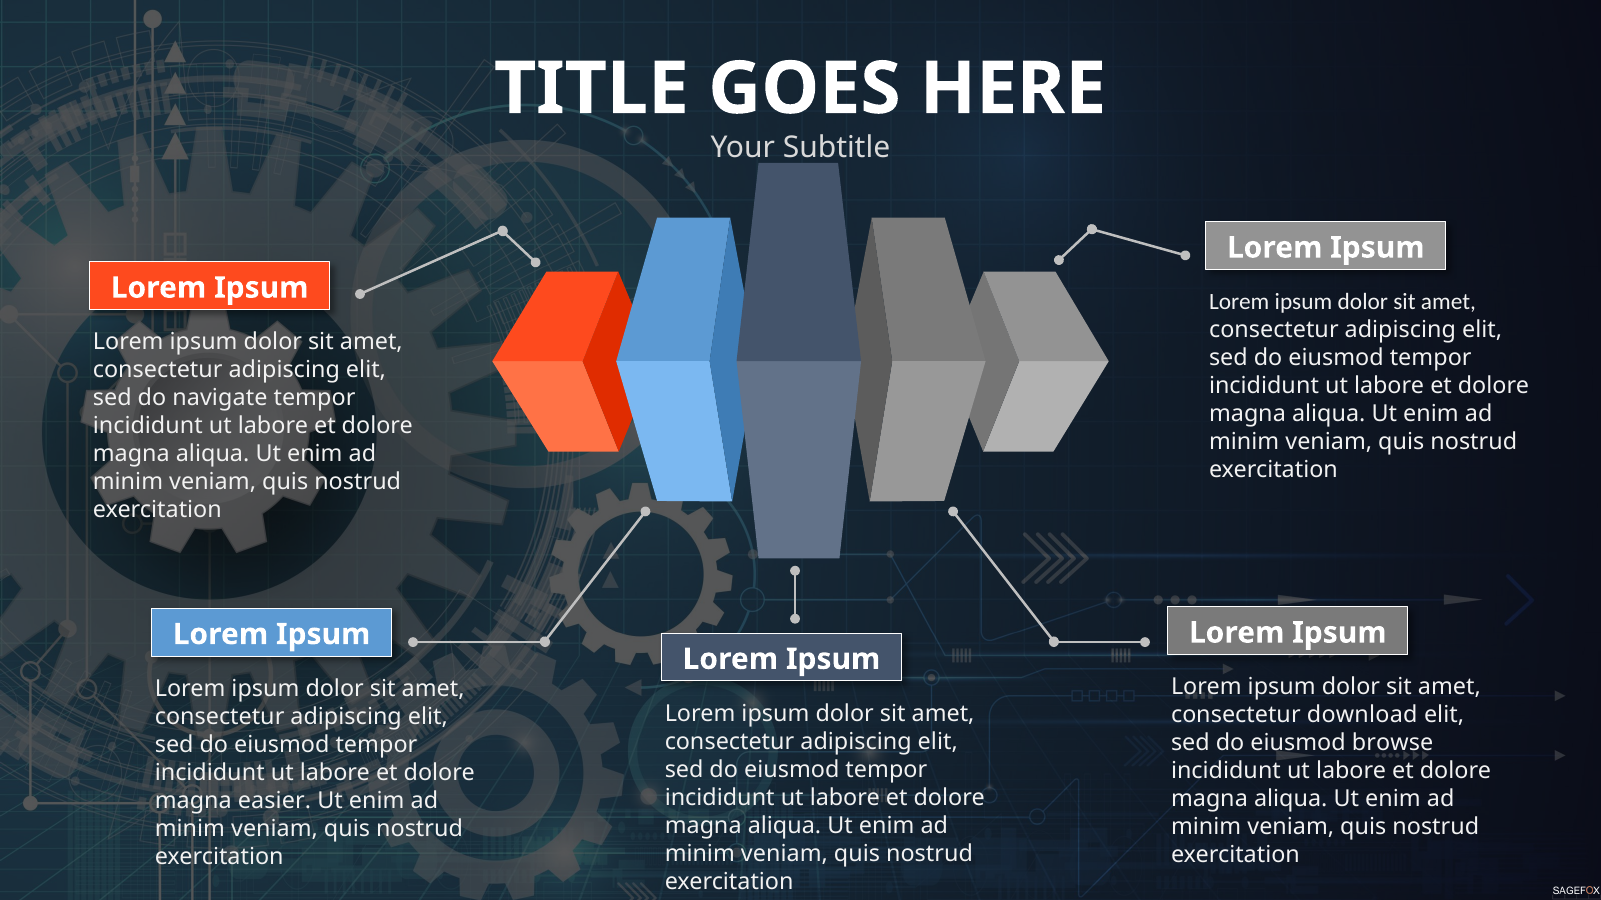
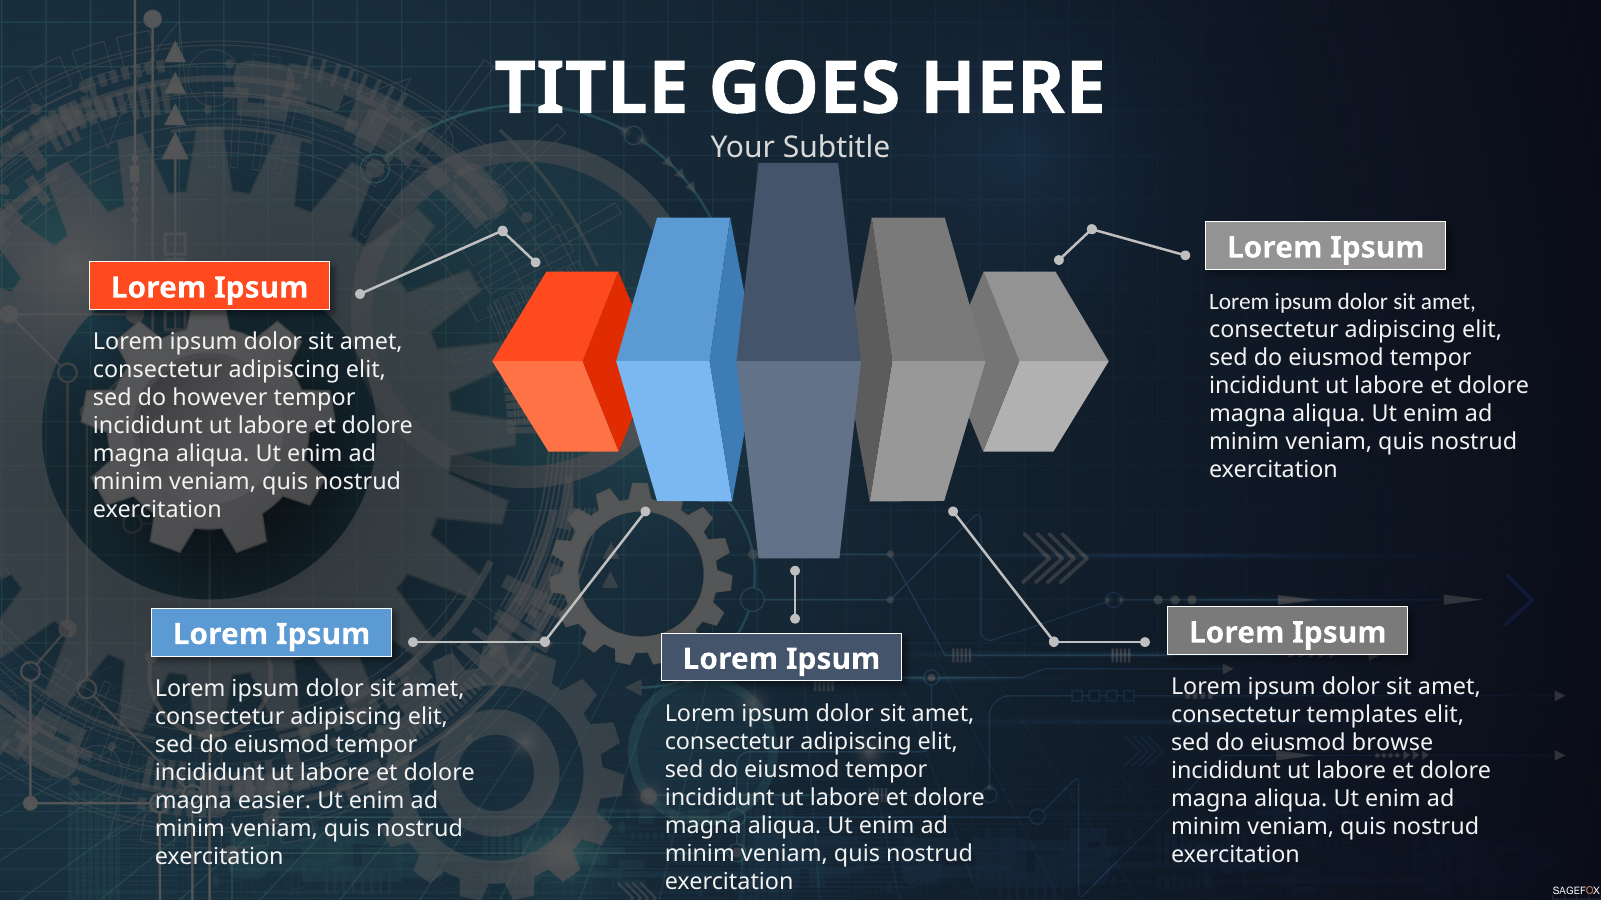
navigate: navigate -> however
download: download -> templates
